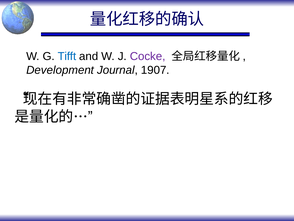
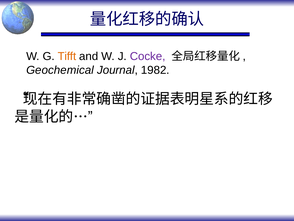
Tifft colour: blue -> orange
Development: Development -> Geochemical
1907: 1907 -> 1982
